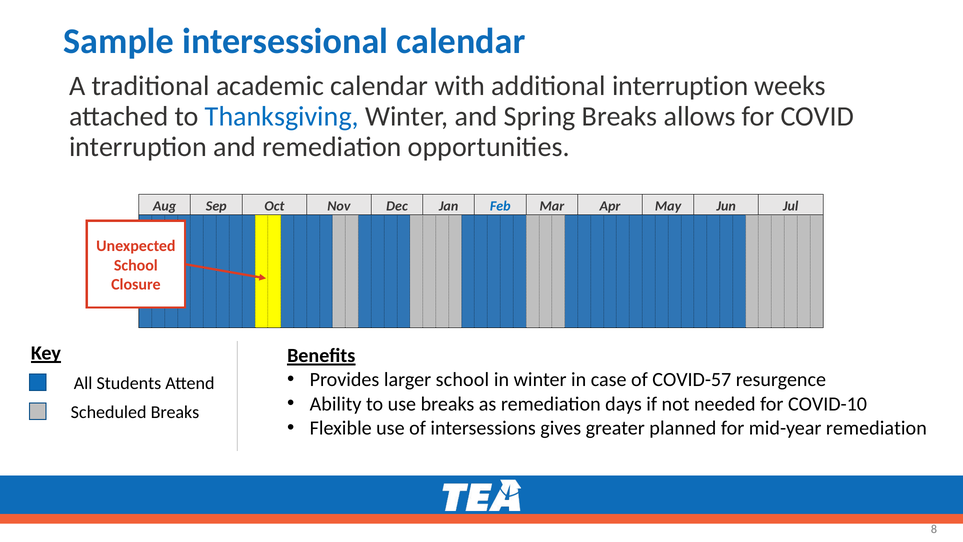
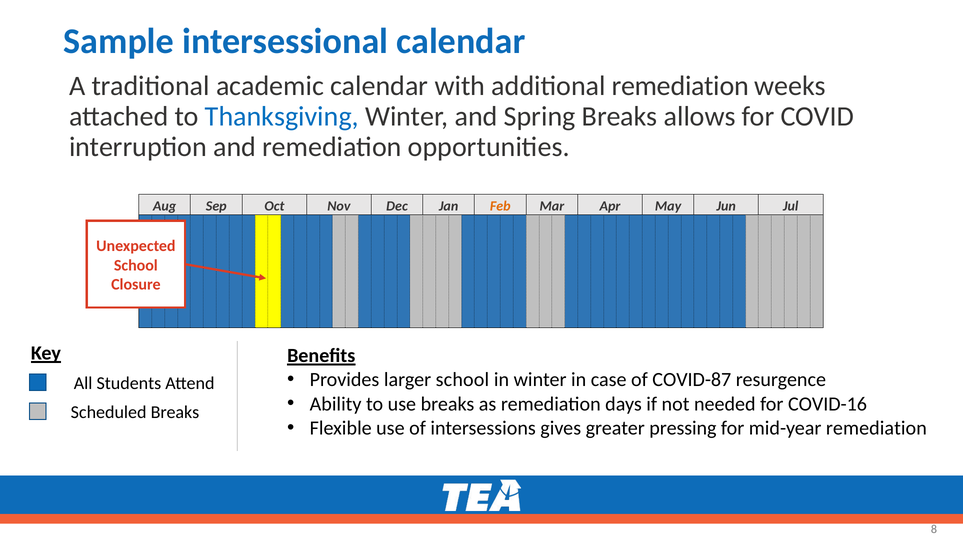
additional interruption: interruption -> remediation
Feb colour: blue -> orange
COVID-57: COVID-57 -> COVID-87
COVID-10: COVID-10 -> COVID-16
planned: planned -> pressing
